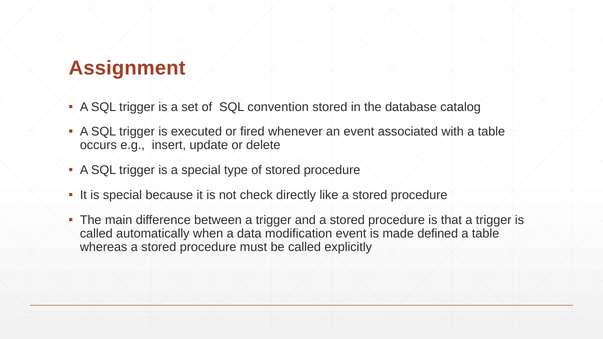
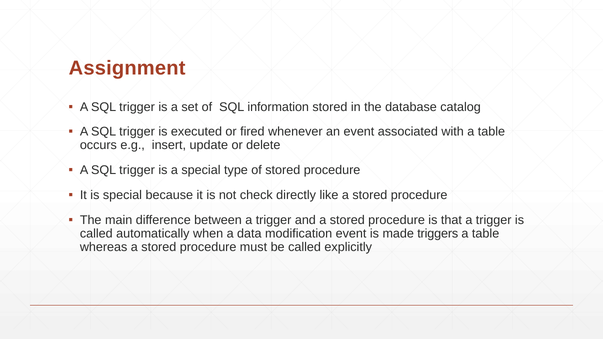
convention: convention -> information
defined: defined -> triggers
